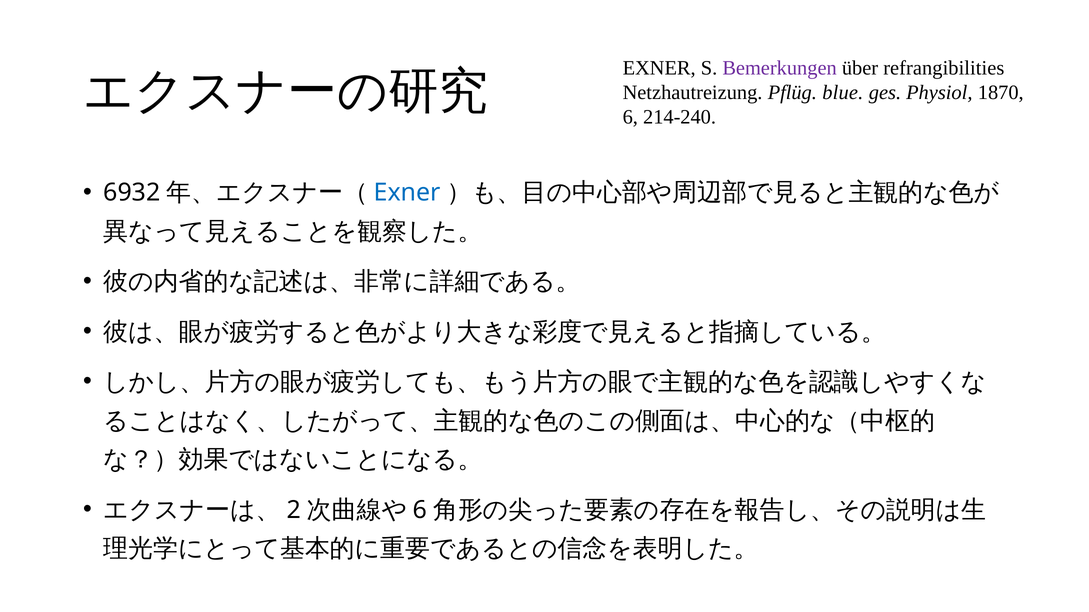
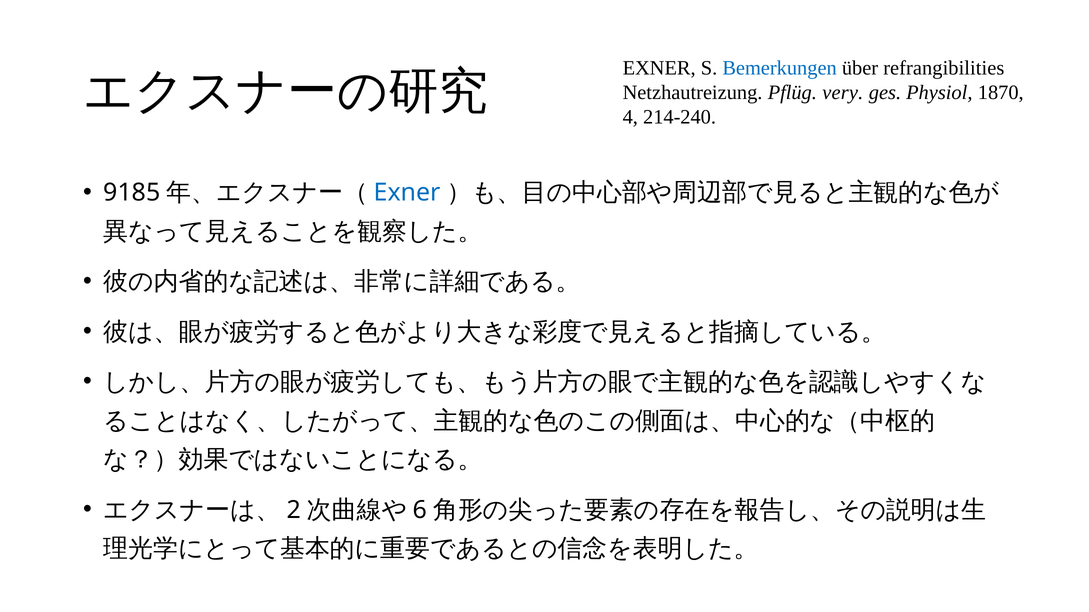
Bemerkungen colour: purple -> blue
blue: blue -> very
6 at (630, 117): 6 -> 4
6932: 6932 -> 9185
